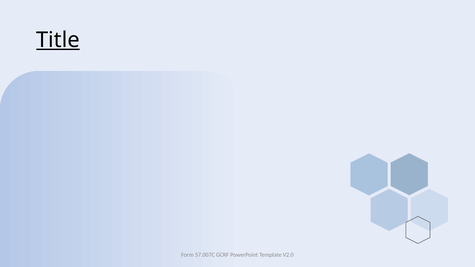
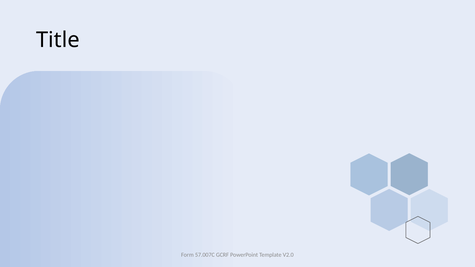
Title underline: present -> none
